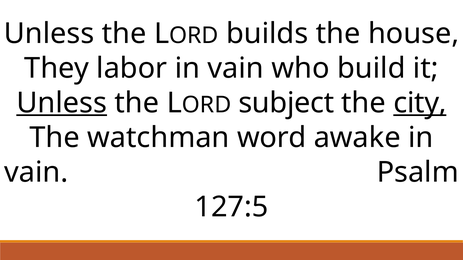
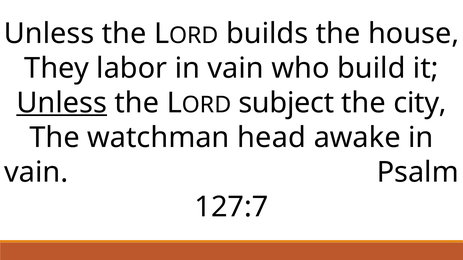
city underline: present -> none
word: word -> head
127:5: 127:5 -> 127:7
